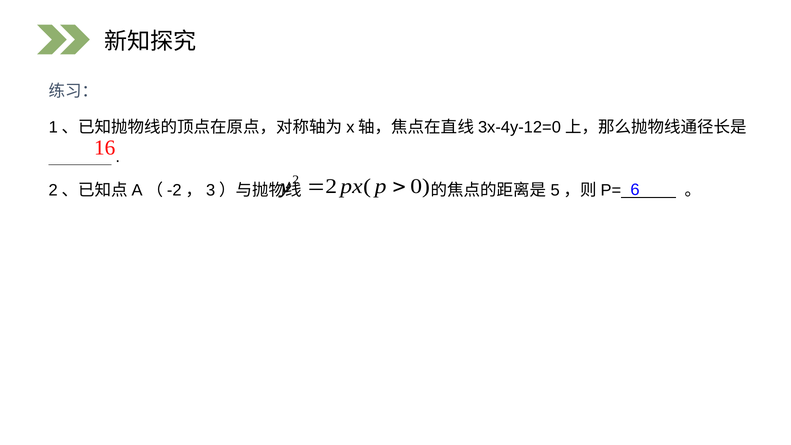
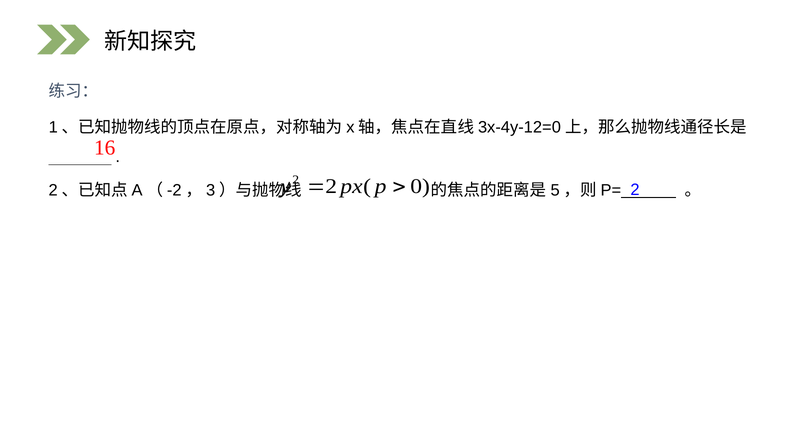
6 at (635, 190): 6 -> 2
